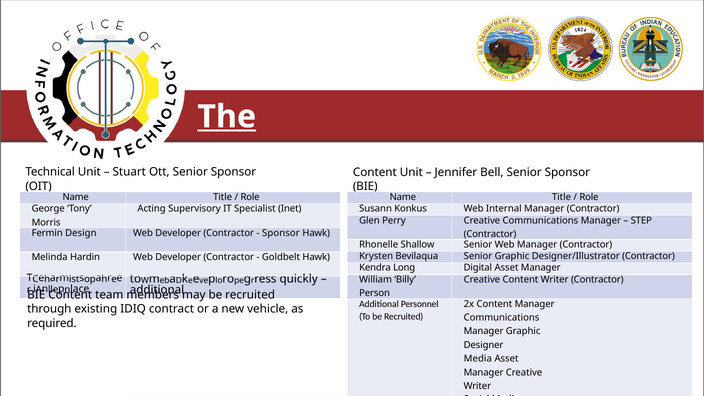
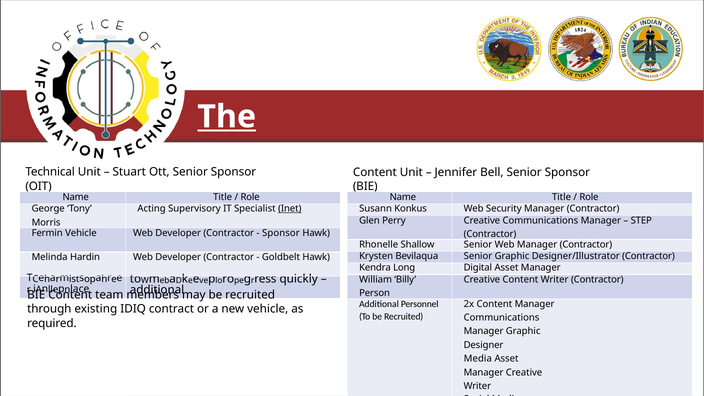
Internal: Internal -> Security
Inet underline: none -> present
Fermin Design: Design -> Vehicle
